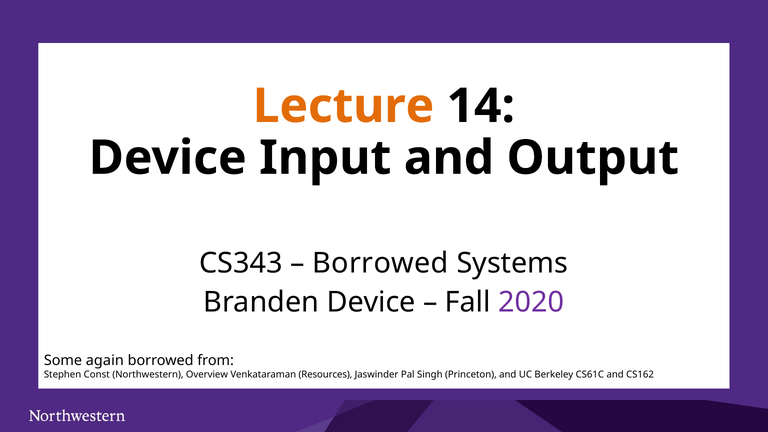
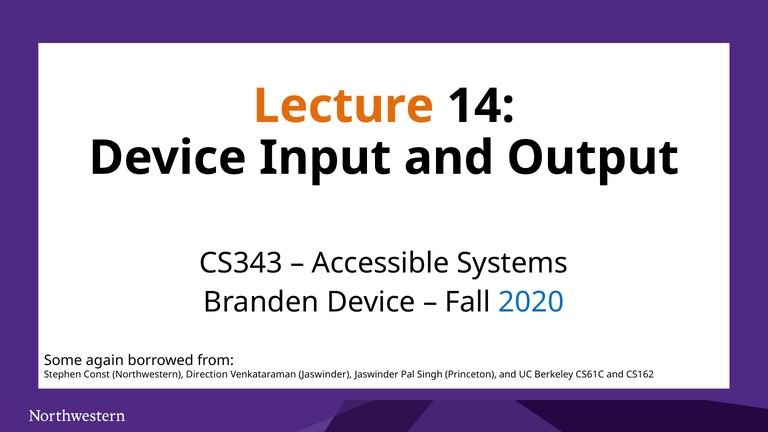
Borrowed at (380, 263): Borrowed -> Accessible
2020 colour: purple -> blue
Overview: Overview -> Direction
Venkataraman Resources: Resources -> Jaswinder
